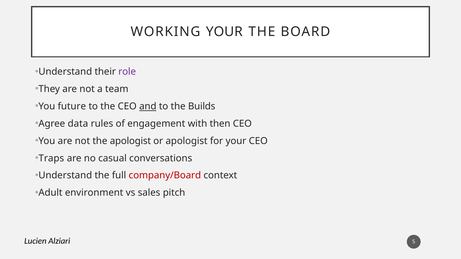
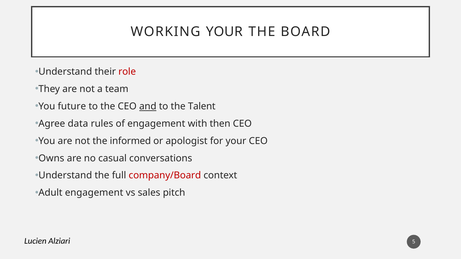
role colour: purple -> red
Builds: Builds -> Talent
the apologist: apologist -> informed
Traps: Traps -> Owns
Adult environment: environment -> engagement
